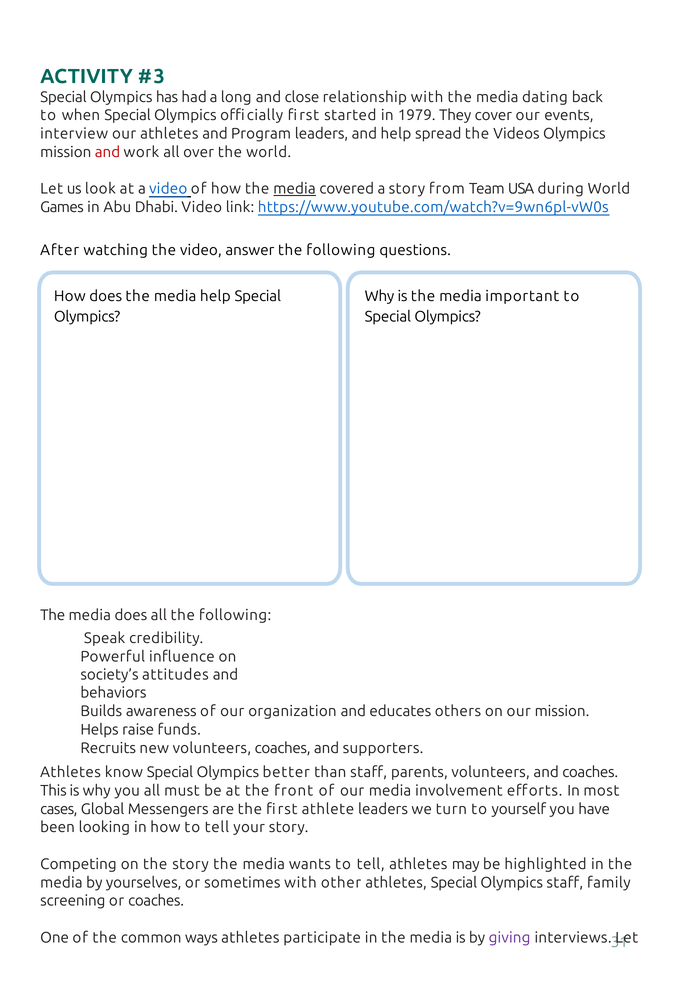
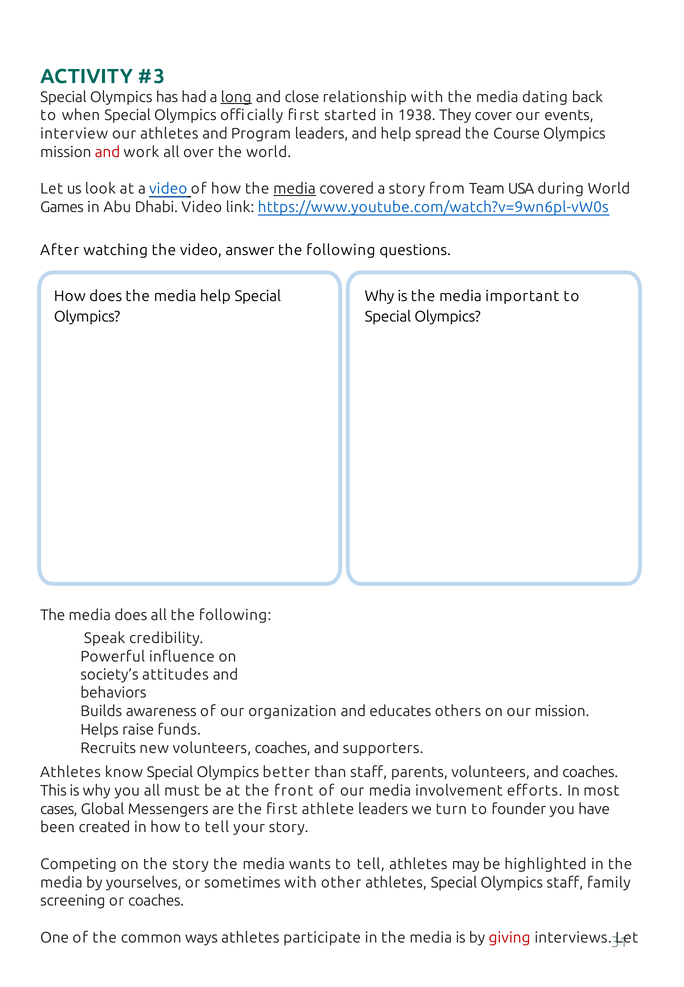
long underline: none -> present
1979: 1979 -> 1938
Videos: Videos -> Course
yourself: yourself -> founder
looking: looking -> created
giving colour: purple -> red
